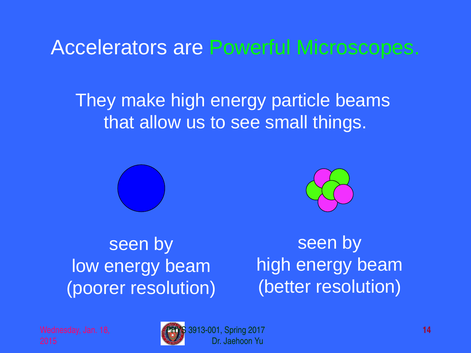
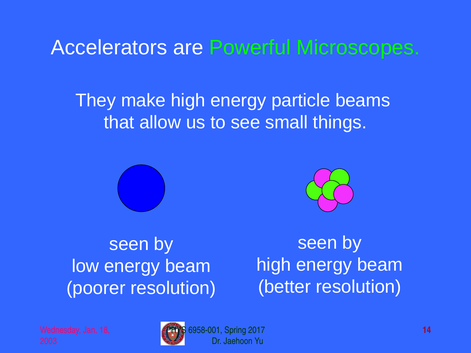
3913-001: 3913-001 -> 6958-001
2015: 2015 -> 2003
